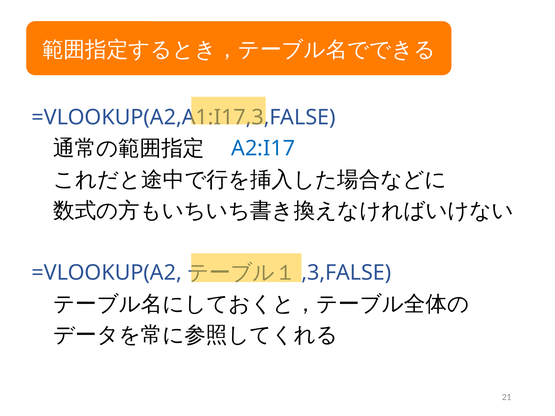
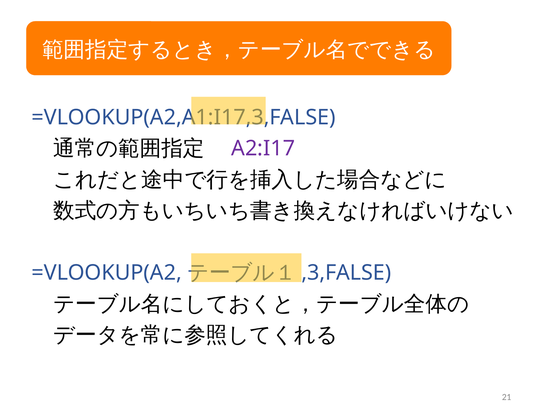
A2:I17 colour: blue -> purple
